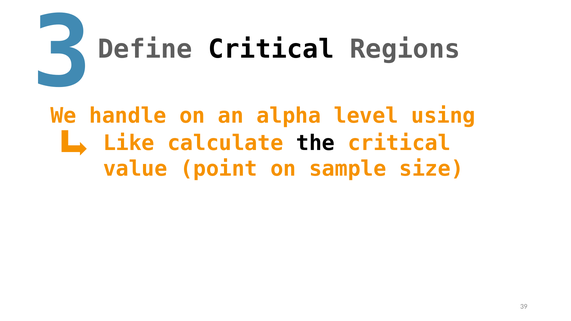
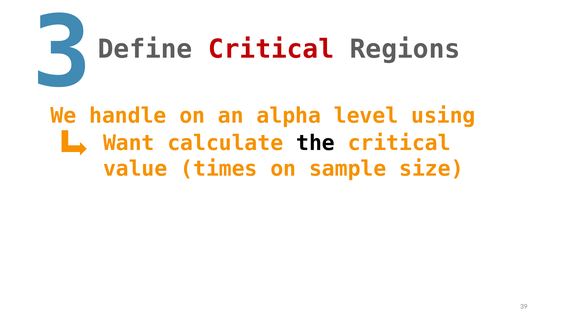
Critical at (271, 49) colour: black -> red
Like: Like -> Want
point: point -> times
